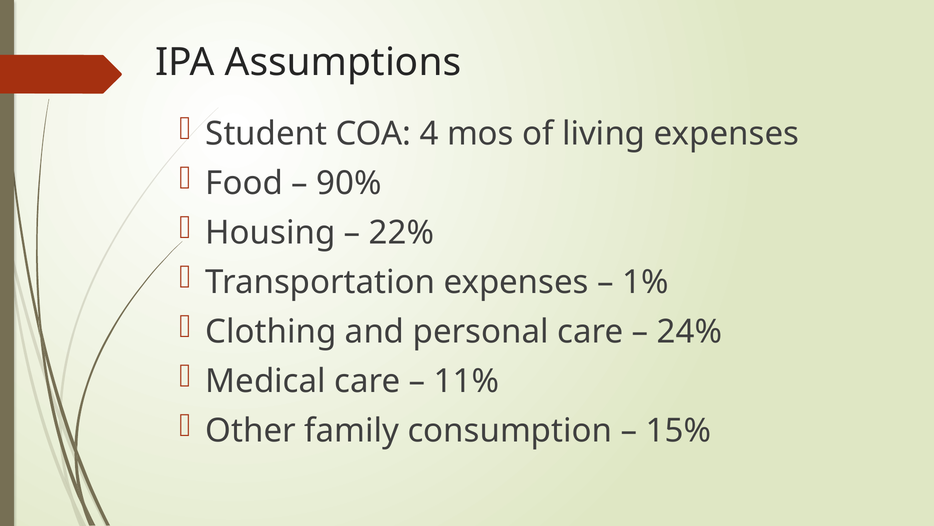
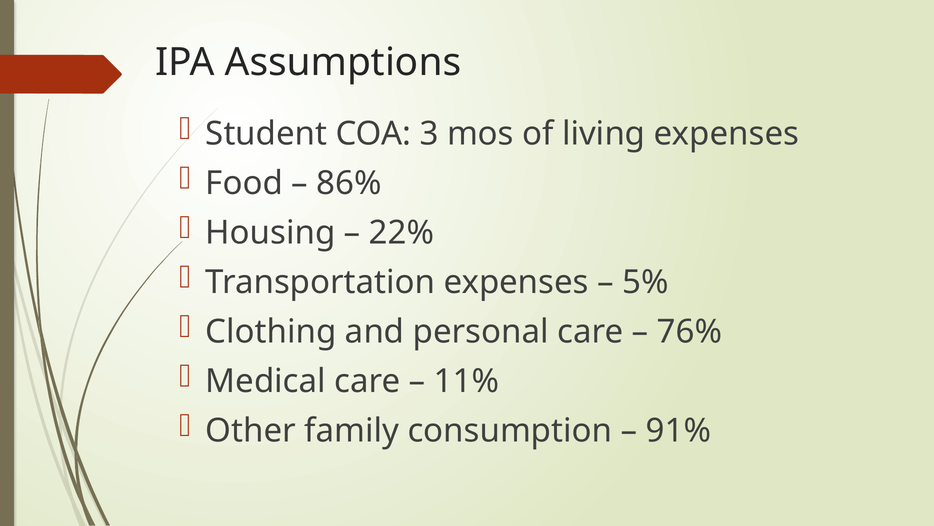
4: 4 -> 3
90%: 90% -> 86%
1%: 1% -> 5%
24%: 24% -> 76%
15%: 15% -> 91%
